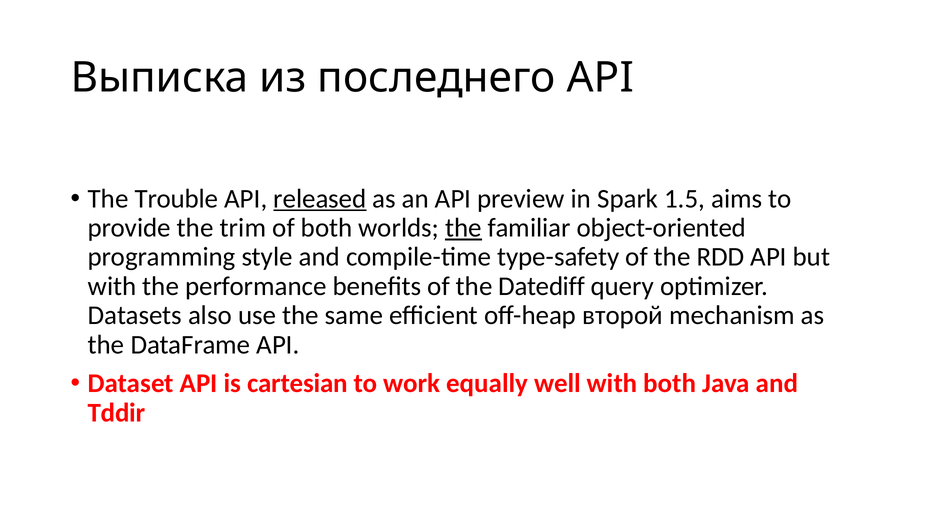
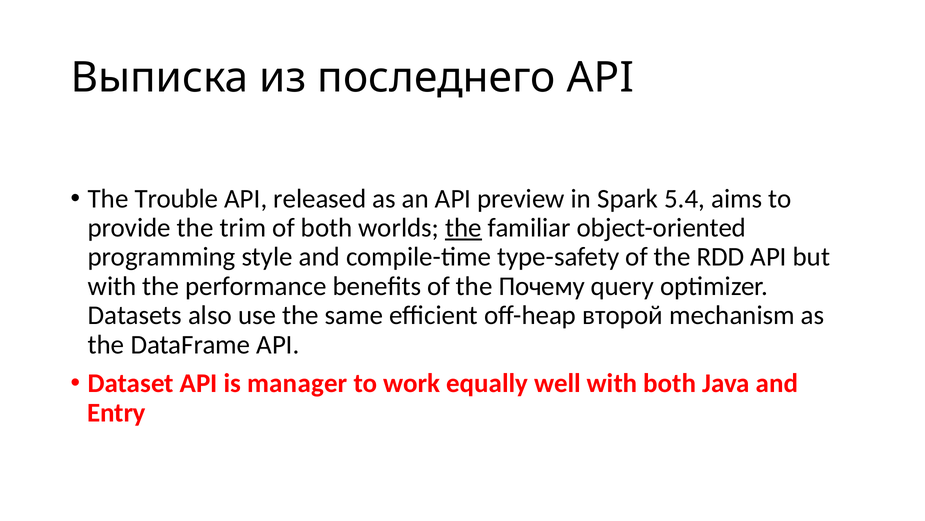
released underline: present -> none
1.5: 1.5 -> 5.4
Datediff: Datediff -> Почему
cartesian: cartesian -> manager
Tddir: Tddir -> Entry
